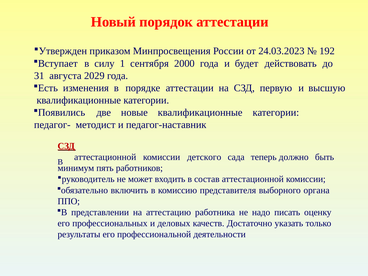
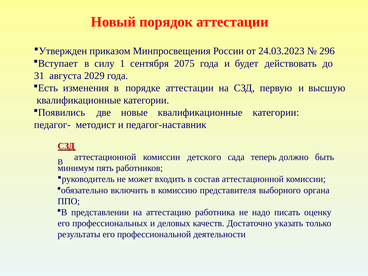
192: 192 -> 296
2000: 2000 -> 2075
